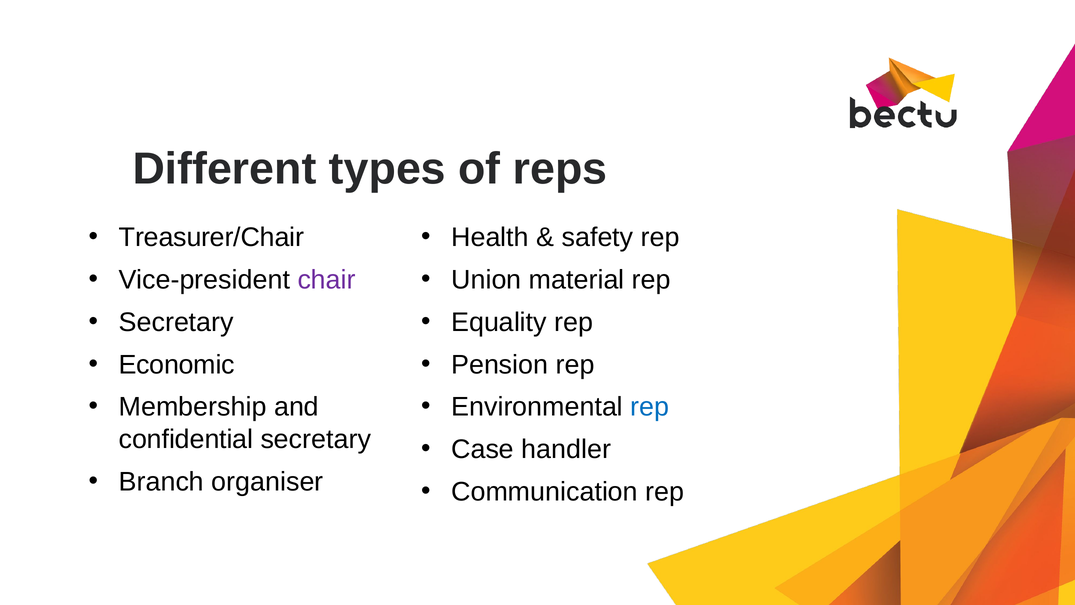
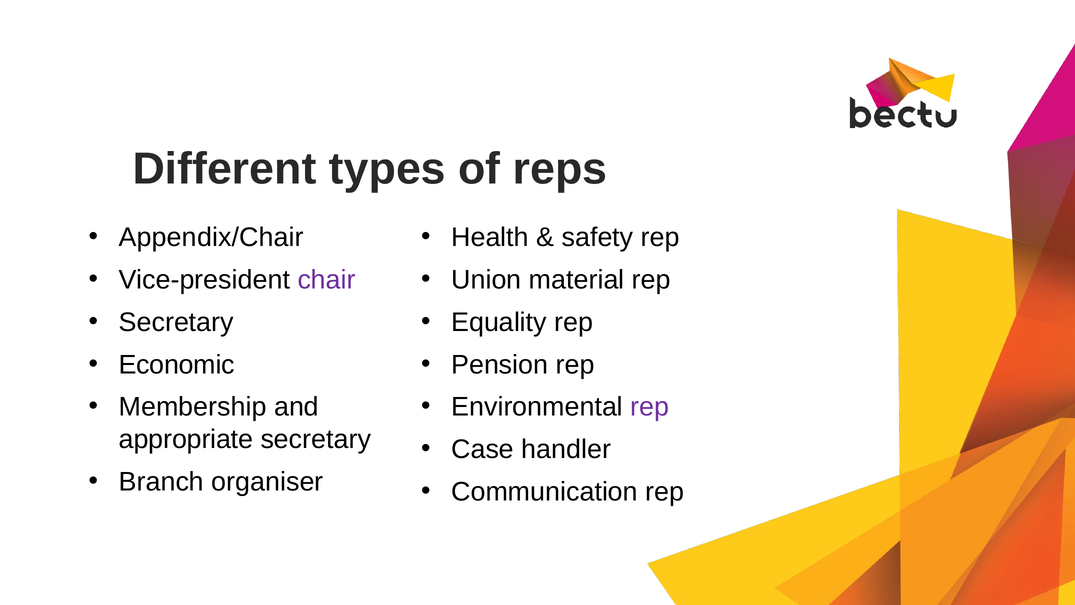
Treasurer/Chair: Treasurer/Chair -> Appendix/Chair
rep at (650, 407) colour: blue -> purple
confidential: confidential -> appropriate
